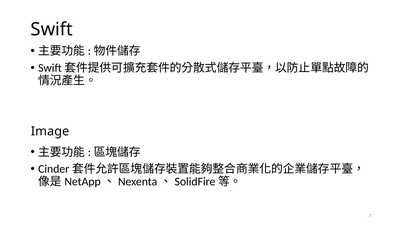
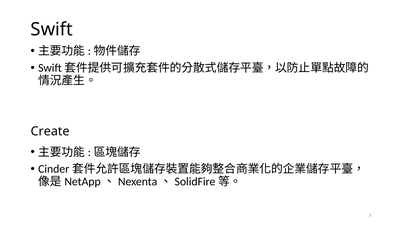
Image: Image -> Create
